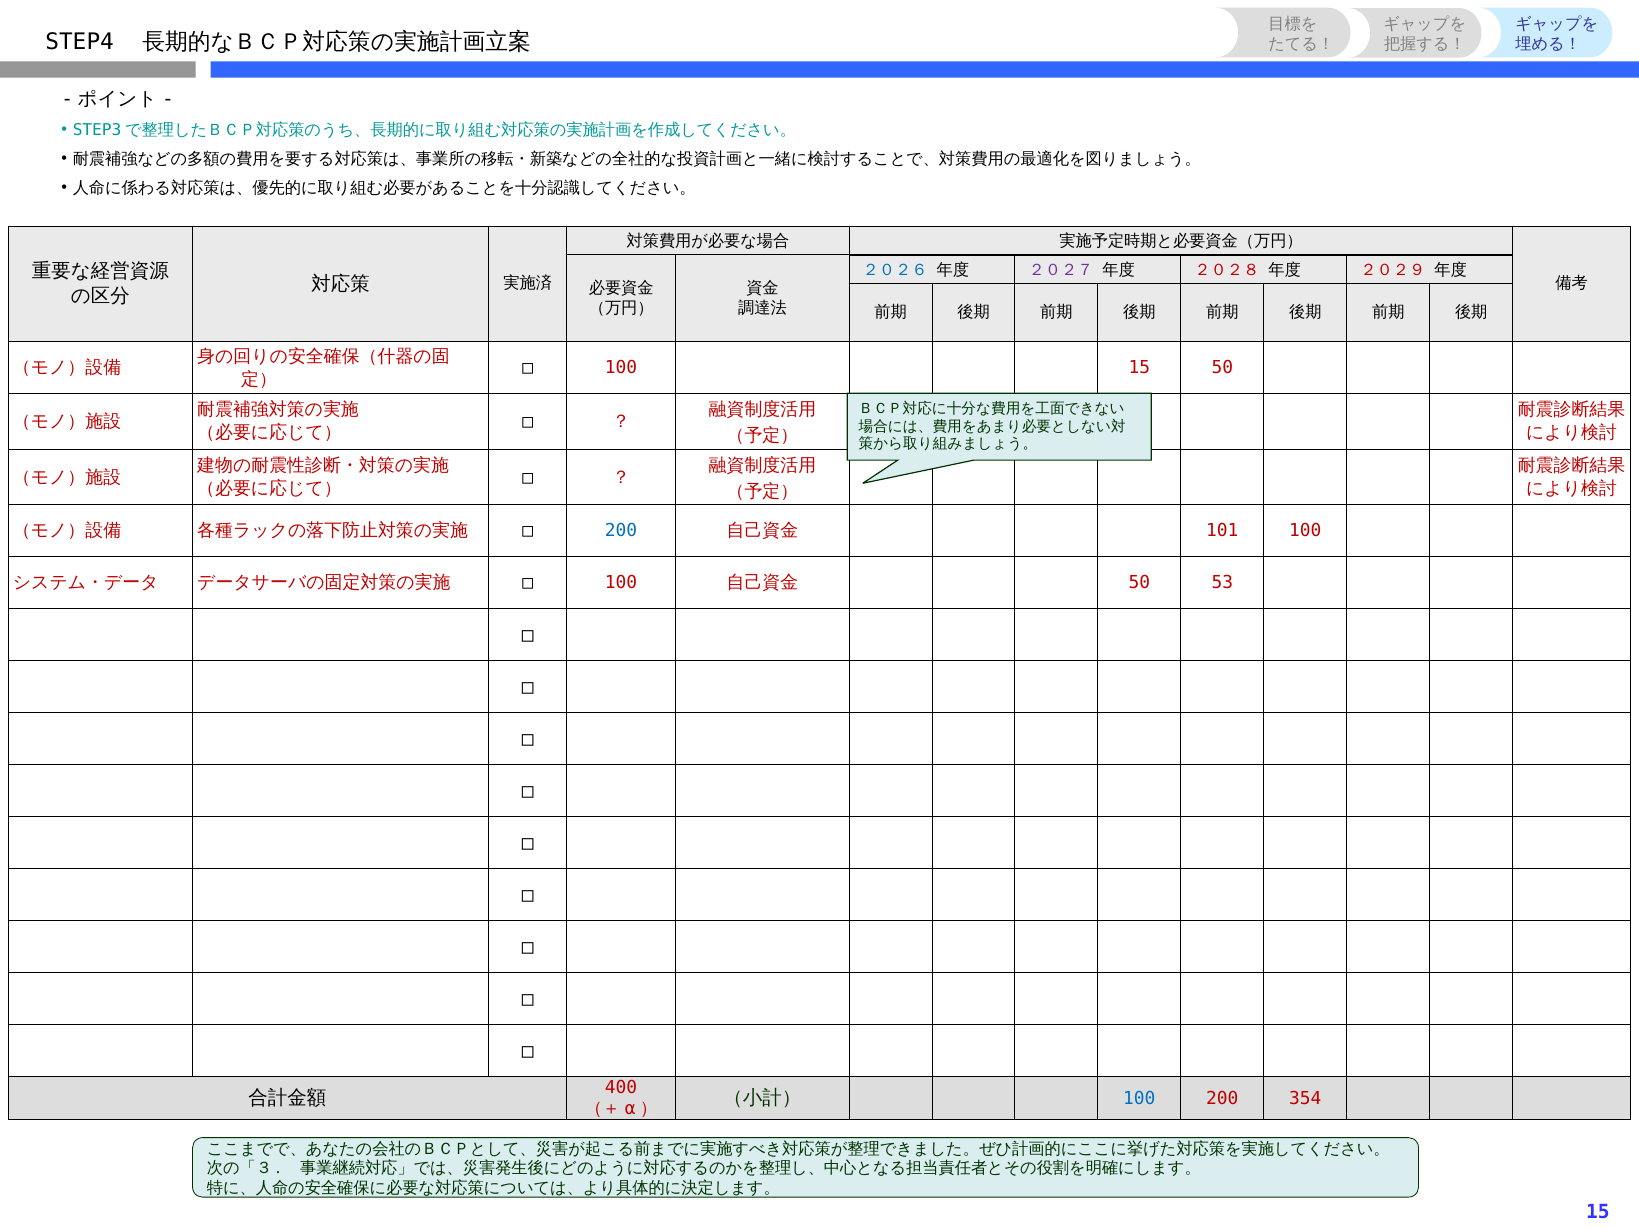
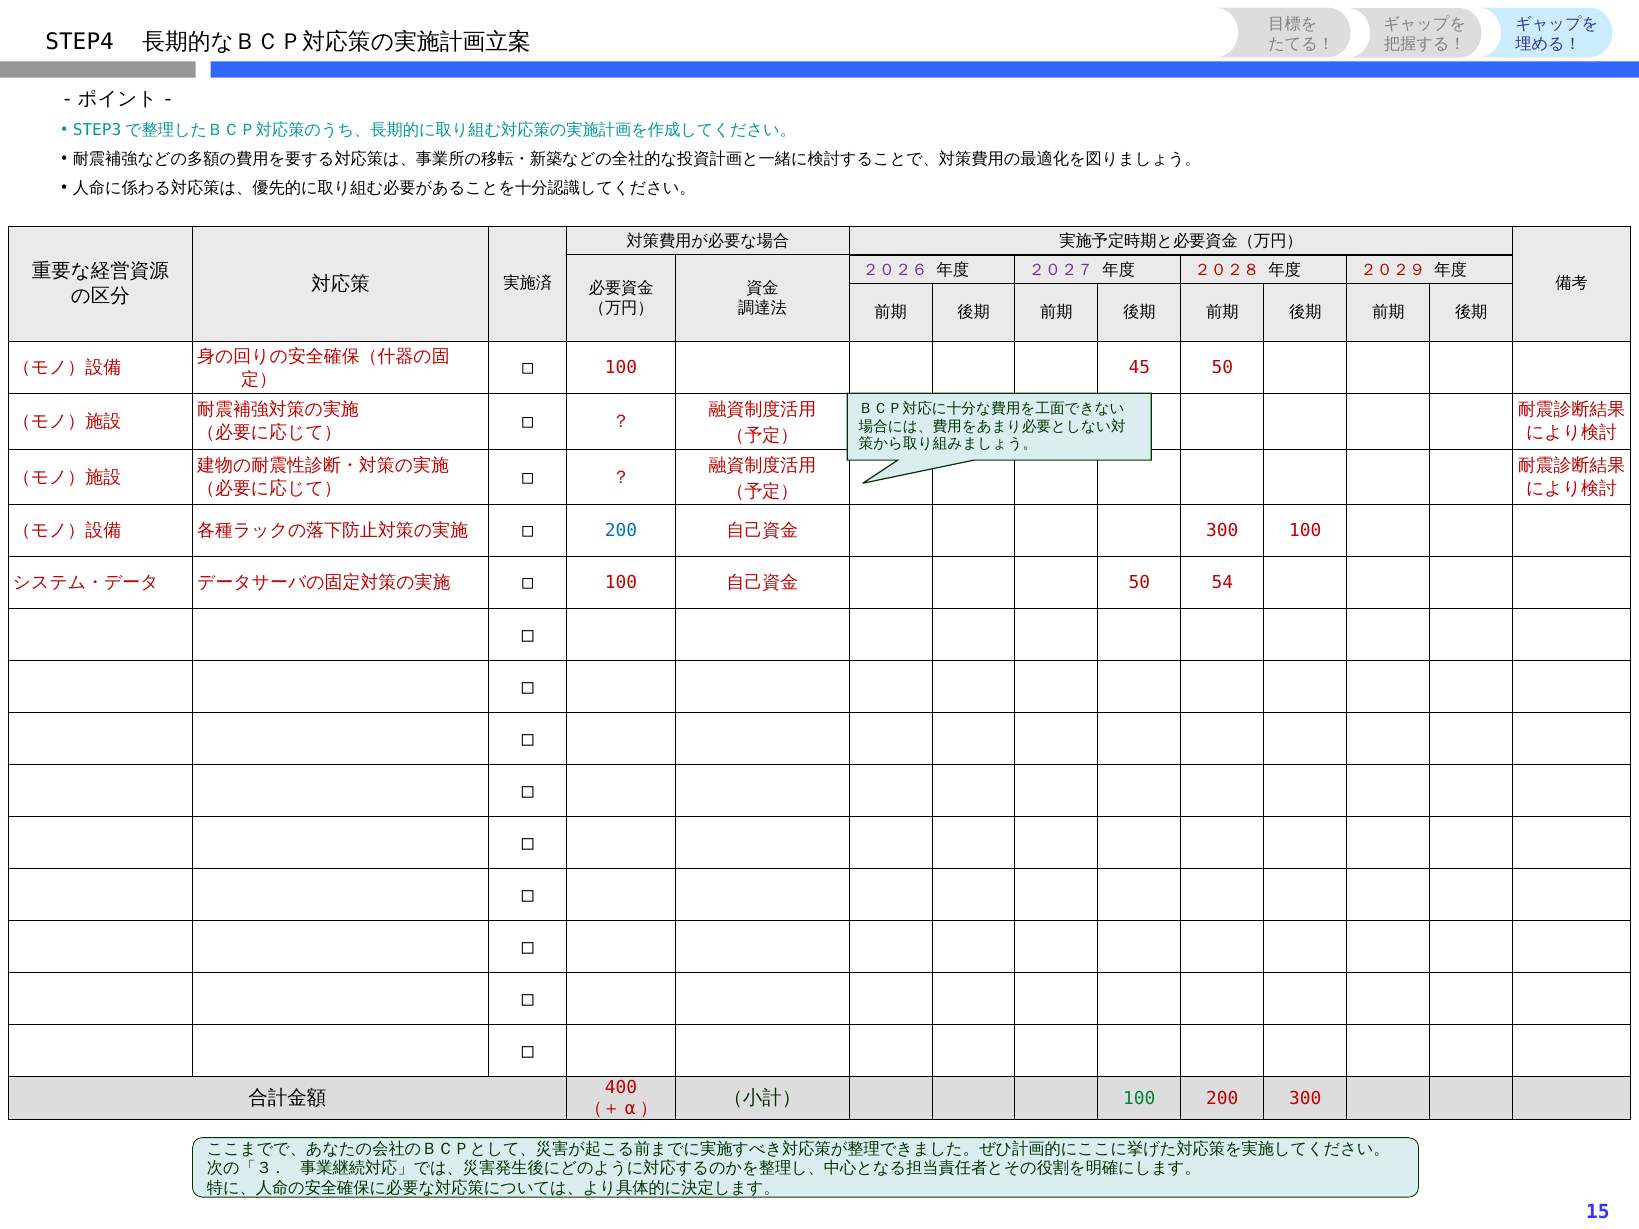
２０２６ colour: blue -> purple
100 15: 15 -> 45
101 at (1222, 531): 101 -> 300
53: 53 -> 54
100 at (1139, 1099) colour: blue -> green
200 354: 354 -> 300
